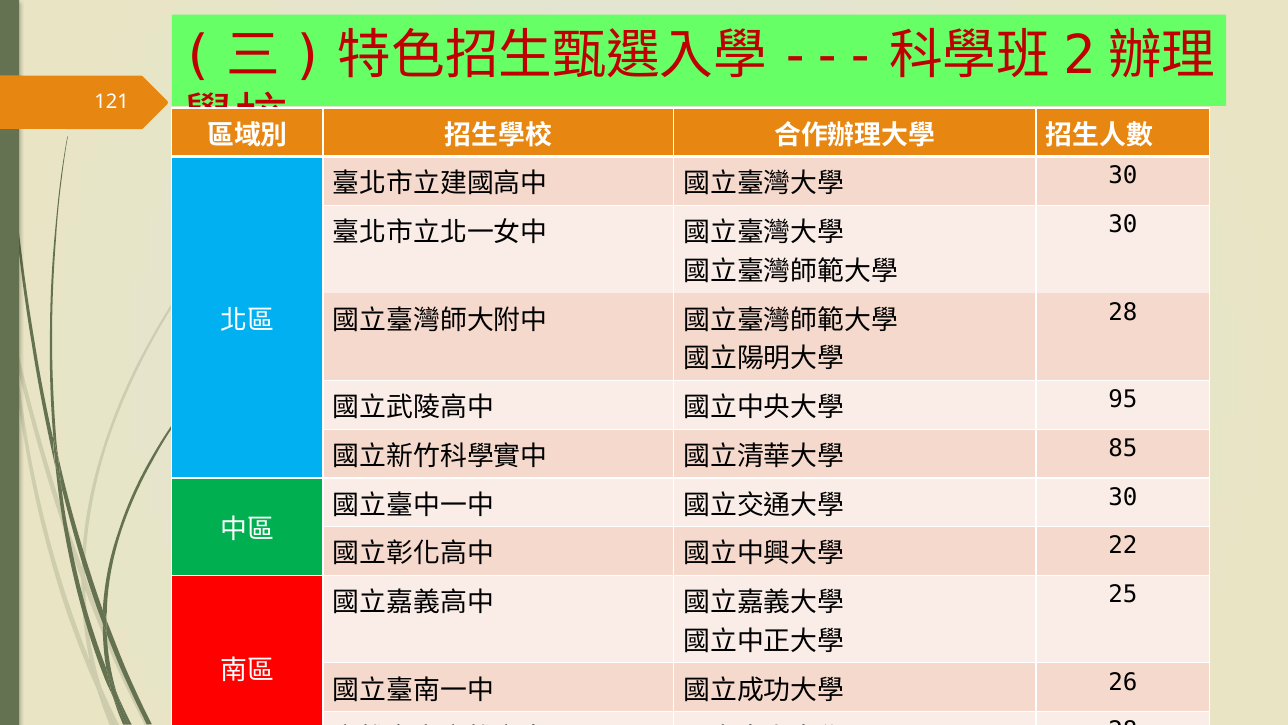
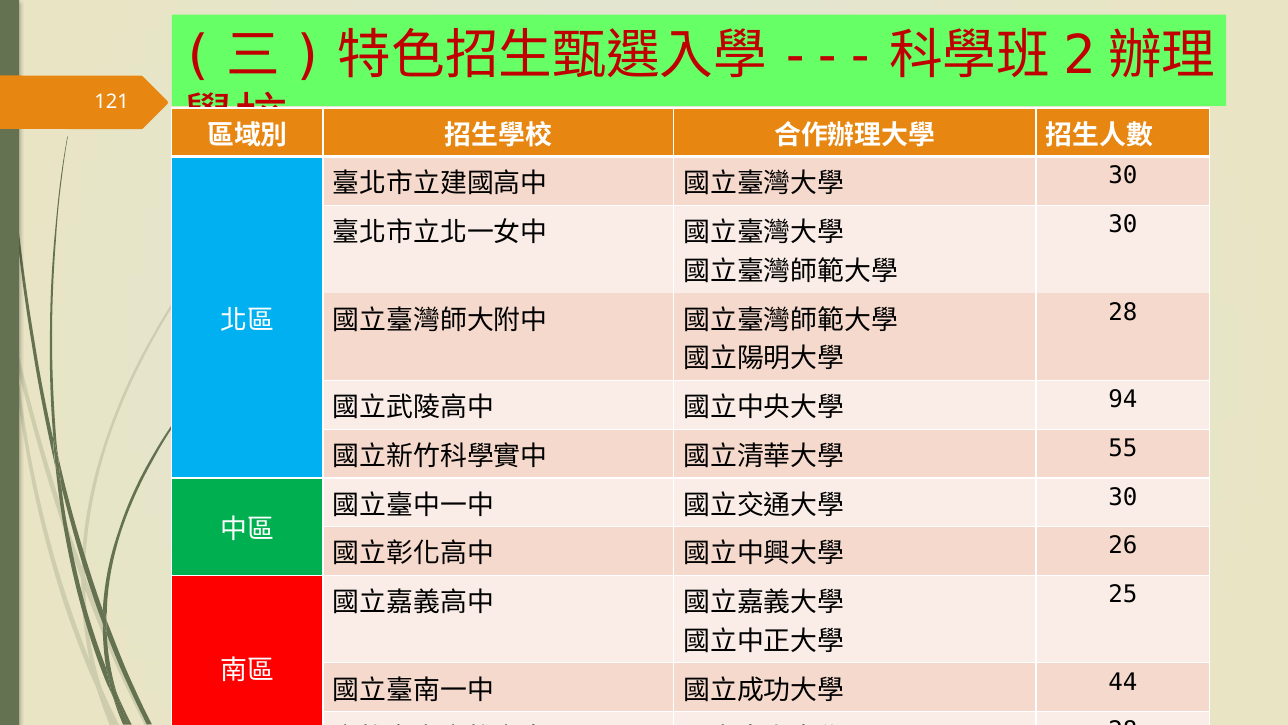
95: 95 -> 94
85: 85 -> 55
22: 22 -> 26
26: 26 -> 44
